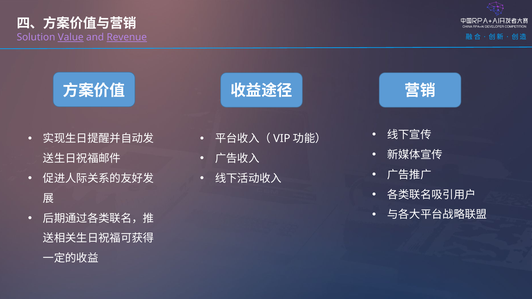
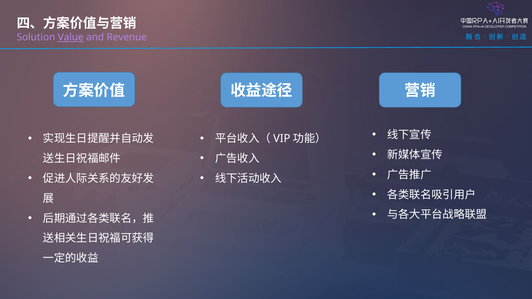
Revenue underline: present -> none
